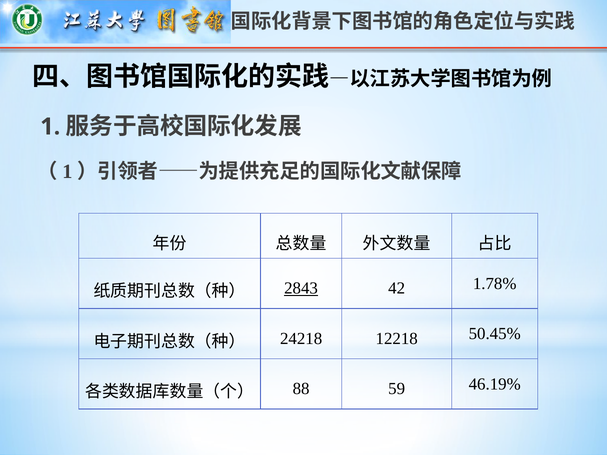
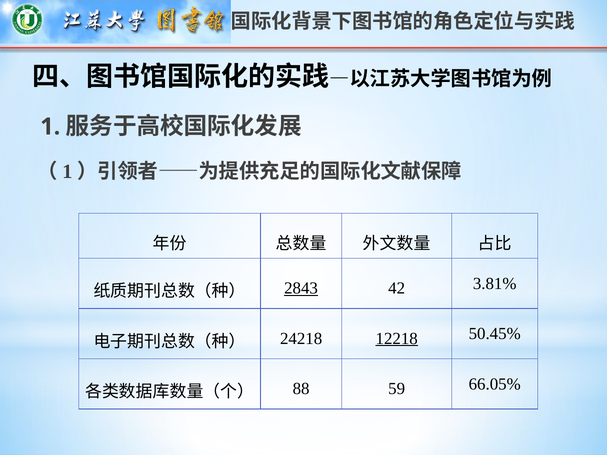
1.78%: 1.78% -> 3.81%
12218 underline: none -> present
46.19%: 46.19% -> 66.05%
